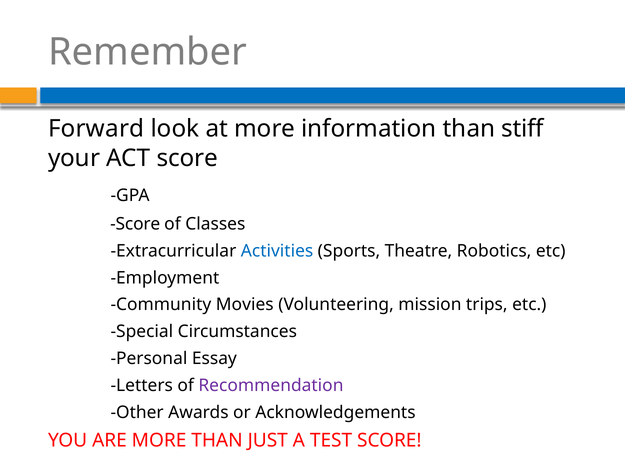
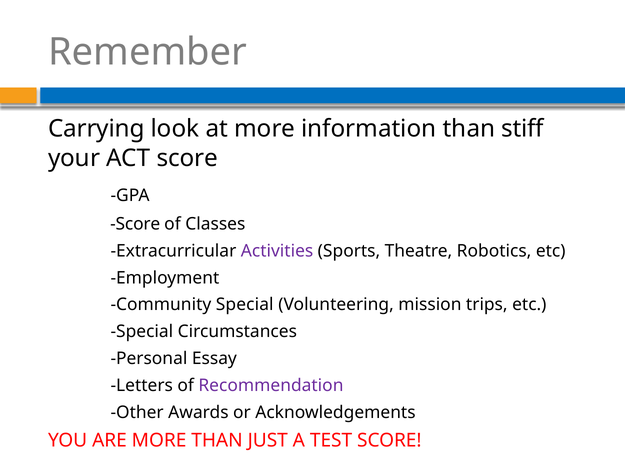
Forward: Forward -> Carrying
Activities colour: blue -> purple
Community Movies: Movies -> Special
